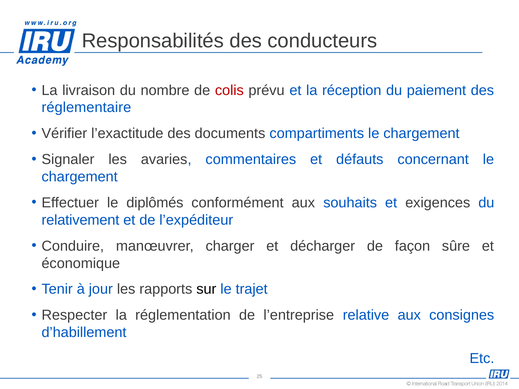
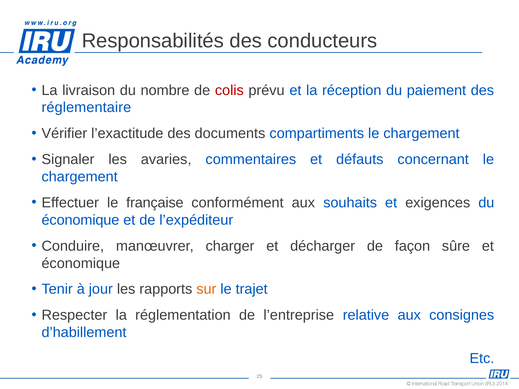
diplômés: diplômés -> française
relativement at (80, 220): relativement -> économique
sur colour: black -> orange
